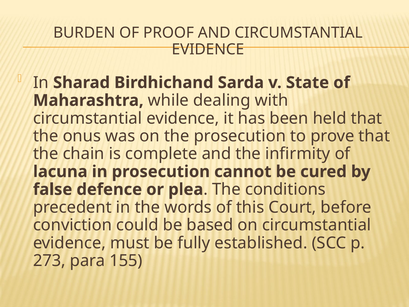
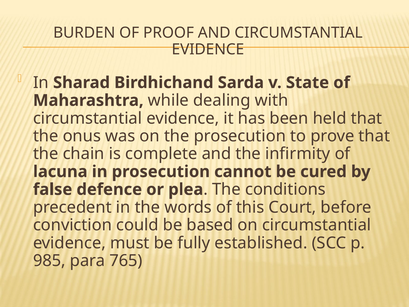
273: 273 -> 985
155: 155 -> 765
